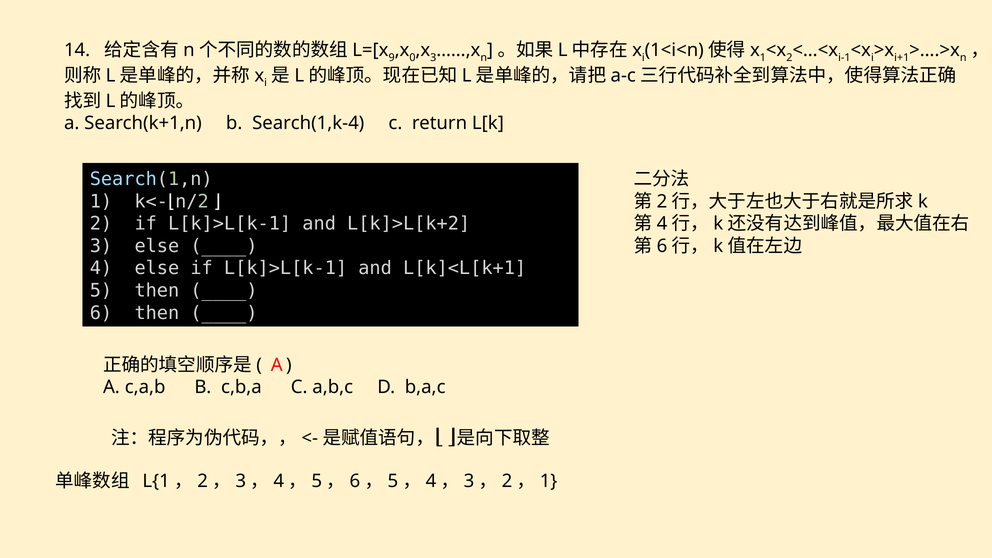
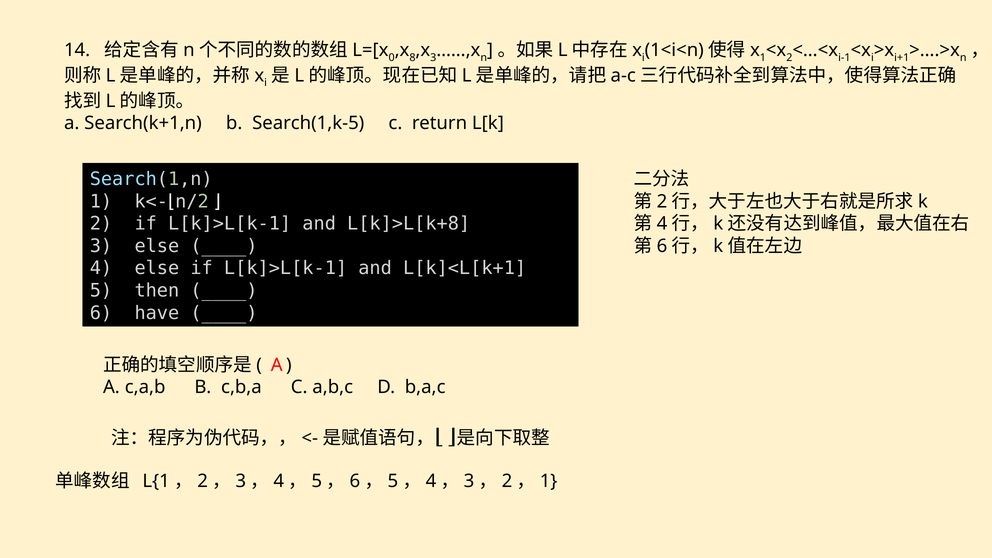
9: 9 -> 0
0: 0 -> 8
Search(1,k-4: Search(1,k-4 -> Search(1,k-5
L[k]>L[k+2: L[k]>L[k+2 -> L[k]>L[k+8
6 then: then -> have
